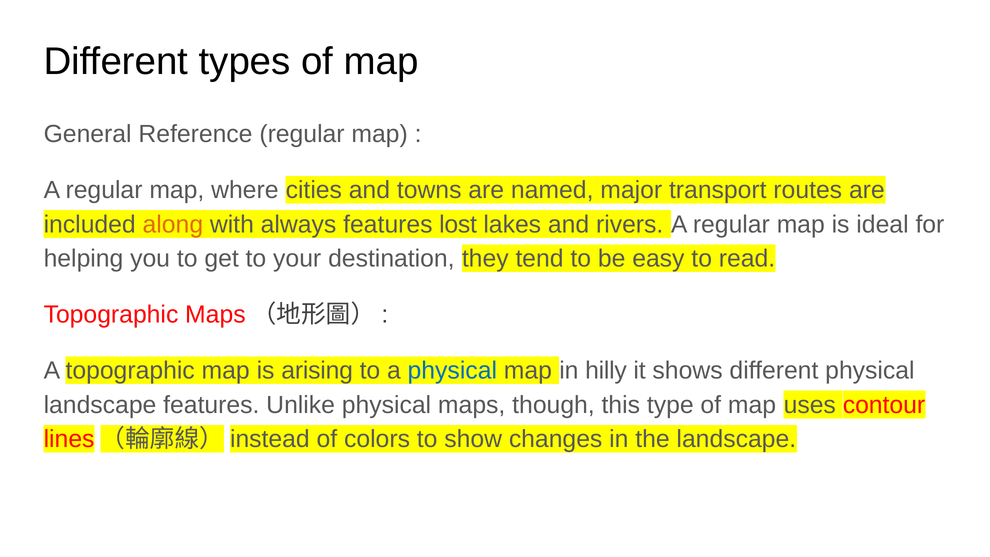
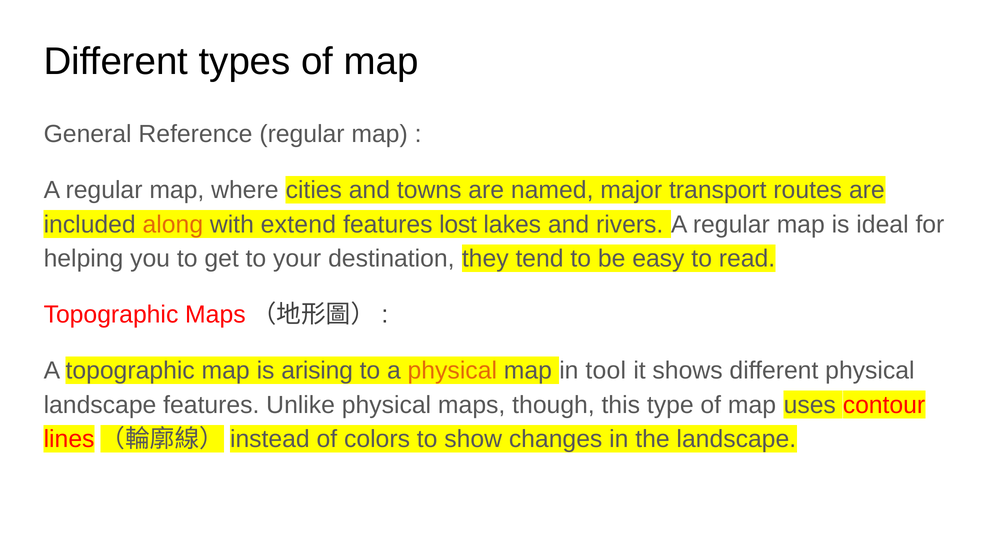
always: always -> extend
physical at (452, 371) colour: blue -> orange
hilly: hilly -> tool
